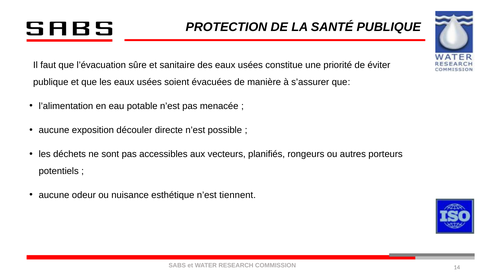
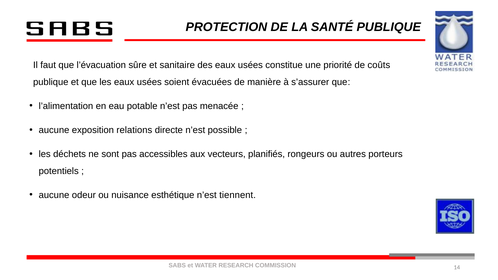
éviter: éviter -> coûts
découler: découler -> relations
